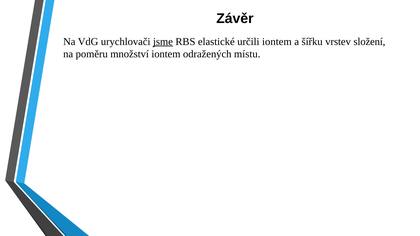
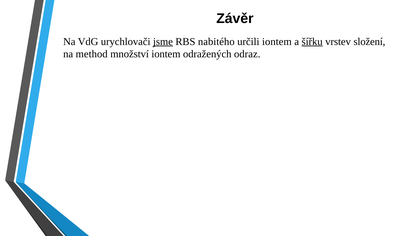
elastické: elastické -> nabitého
šířku underline: none -> present
poměru: poměru -> method
místu: místu -> odraz
